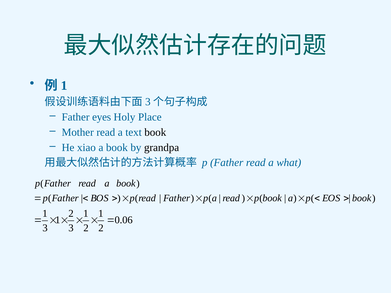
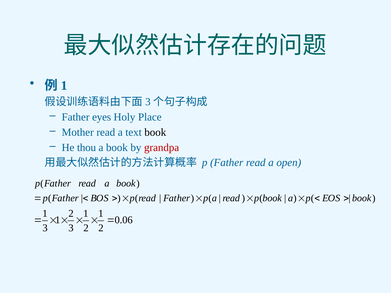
xiao: xiao -> thou
grandpa colour: black -> red
what: what -> open
